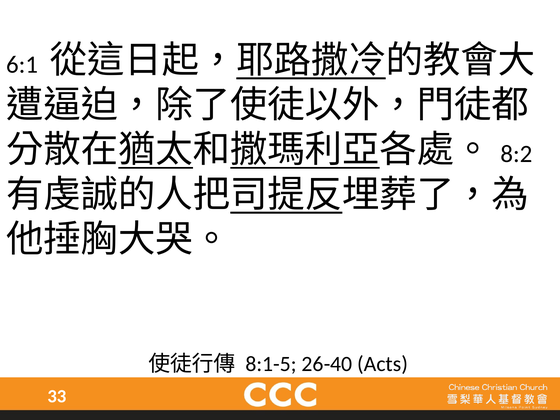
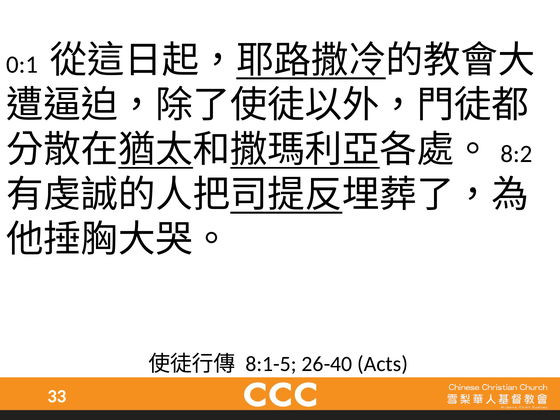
6:1: 6:1 -> 0:1
